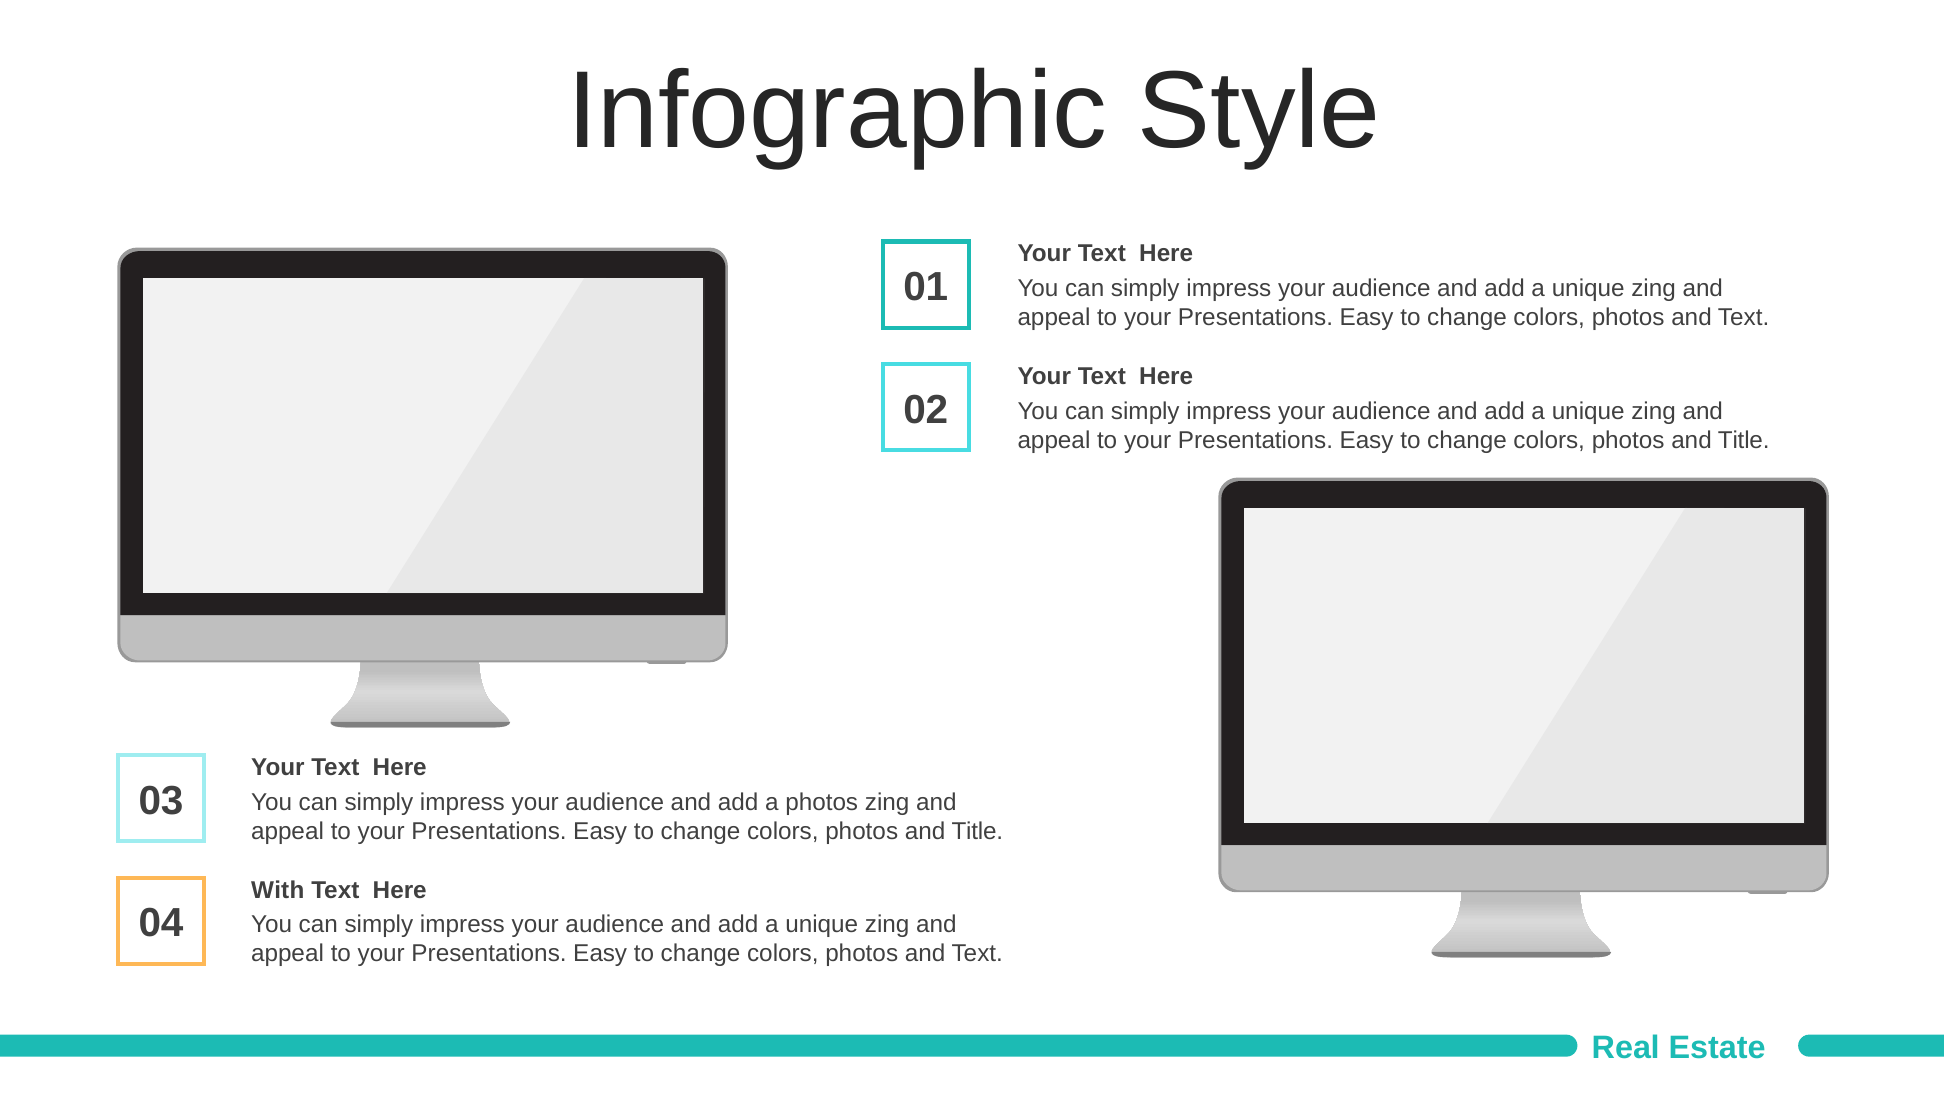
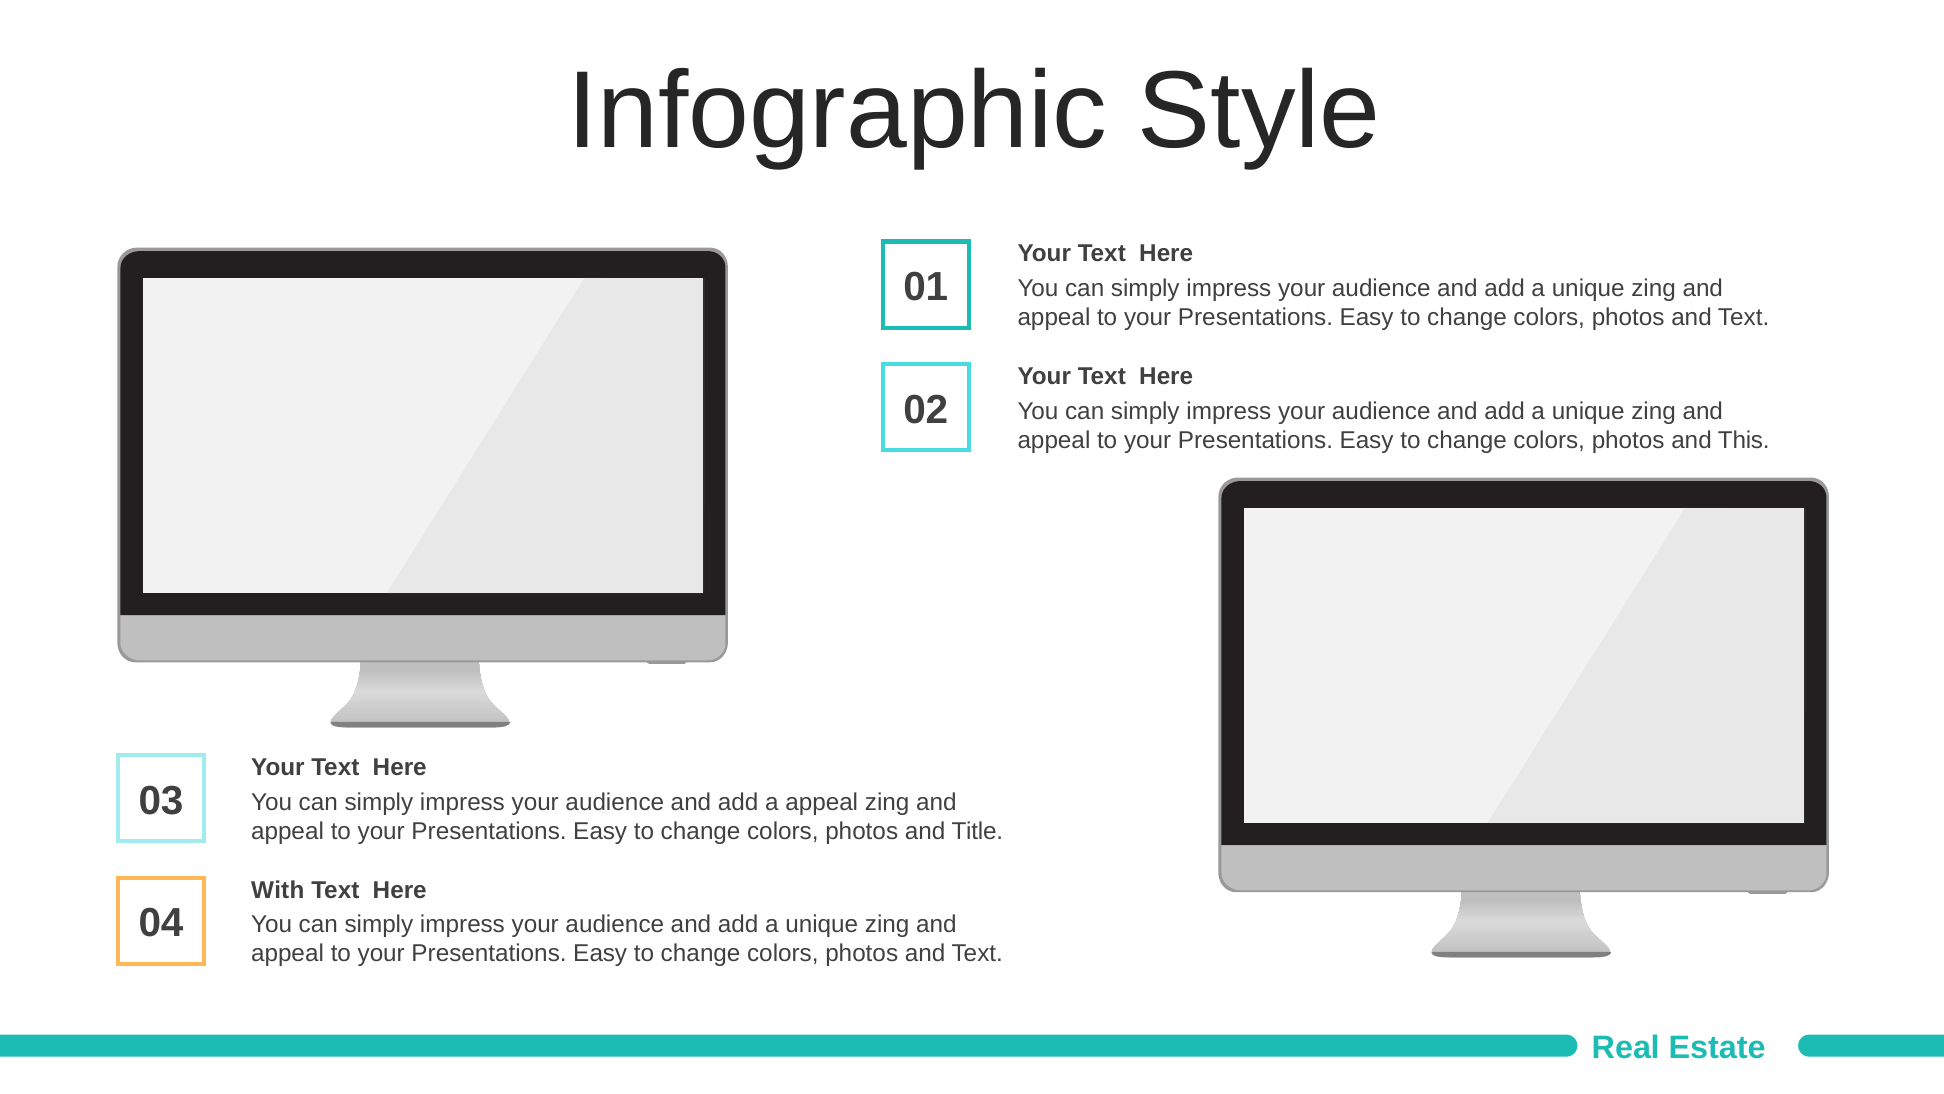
Title at (1744, 440): Title -> This
a photos: photos -> appeal
